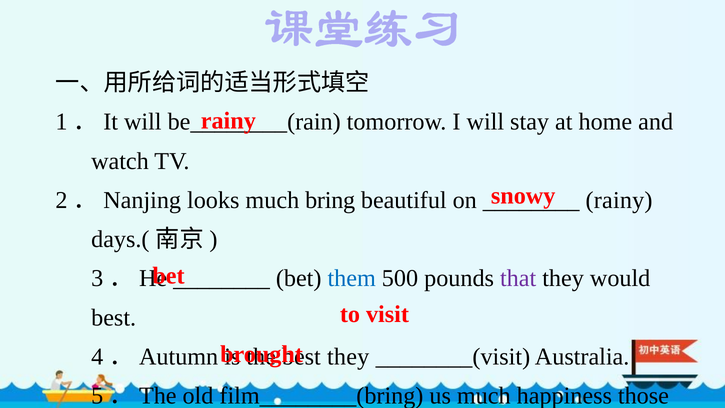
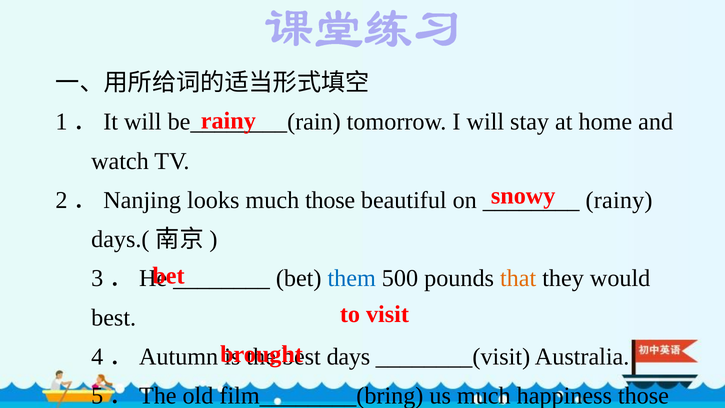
much bring: bring -> those
that colour: purple -> orange
they at (348, 357): they -> days
